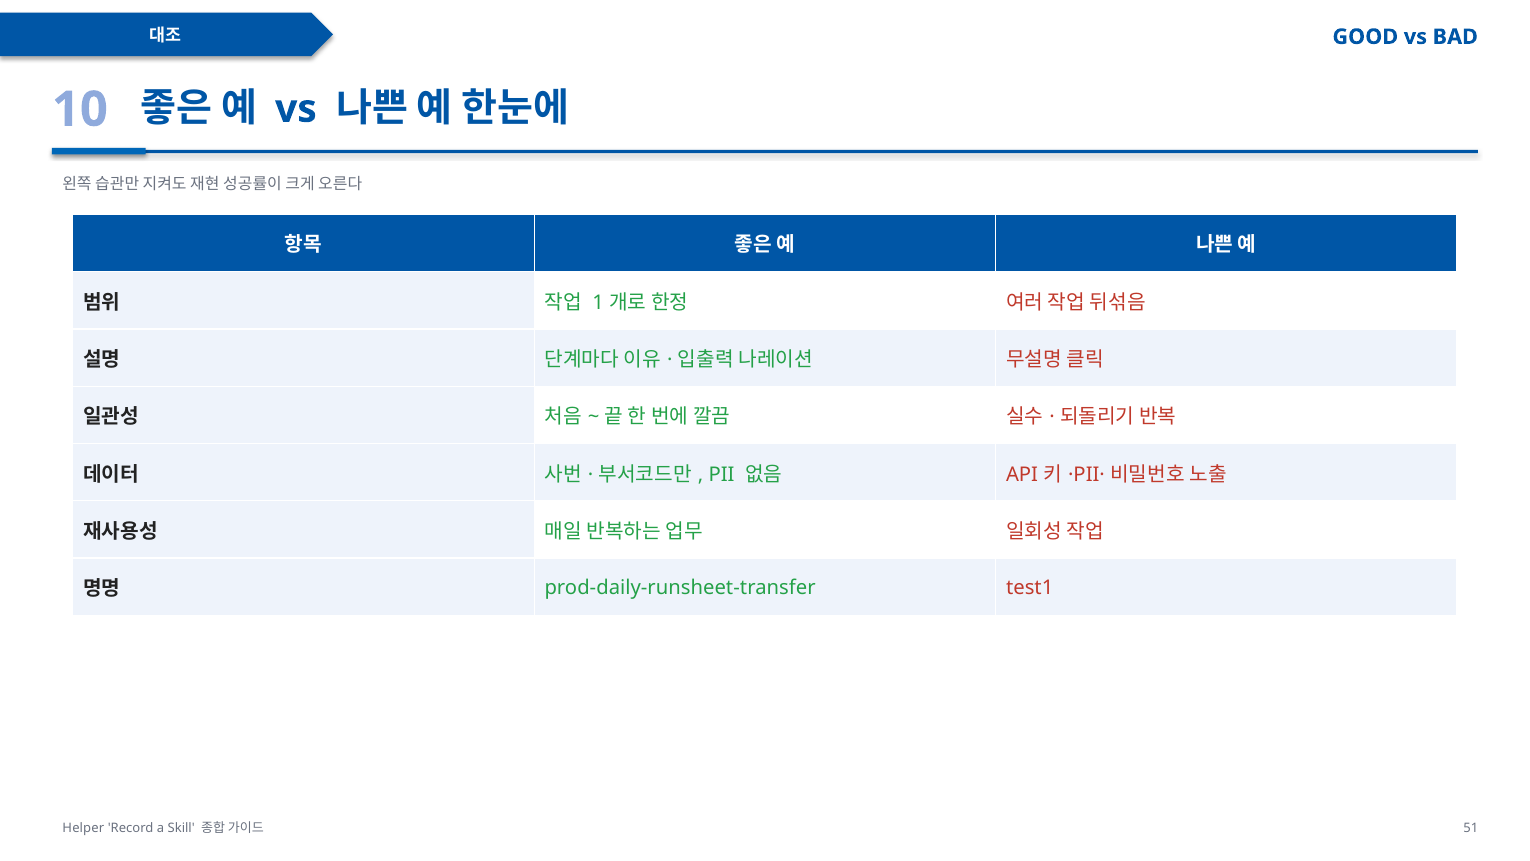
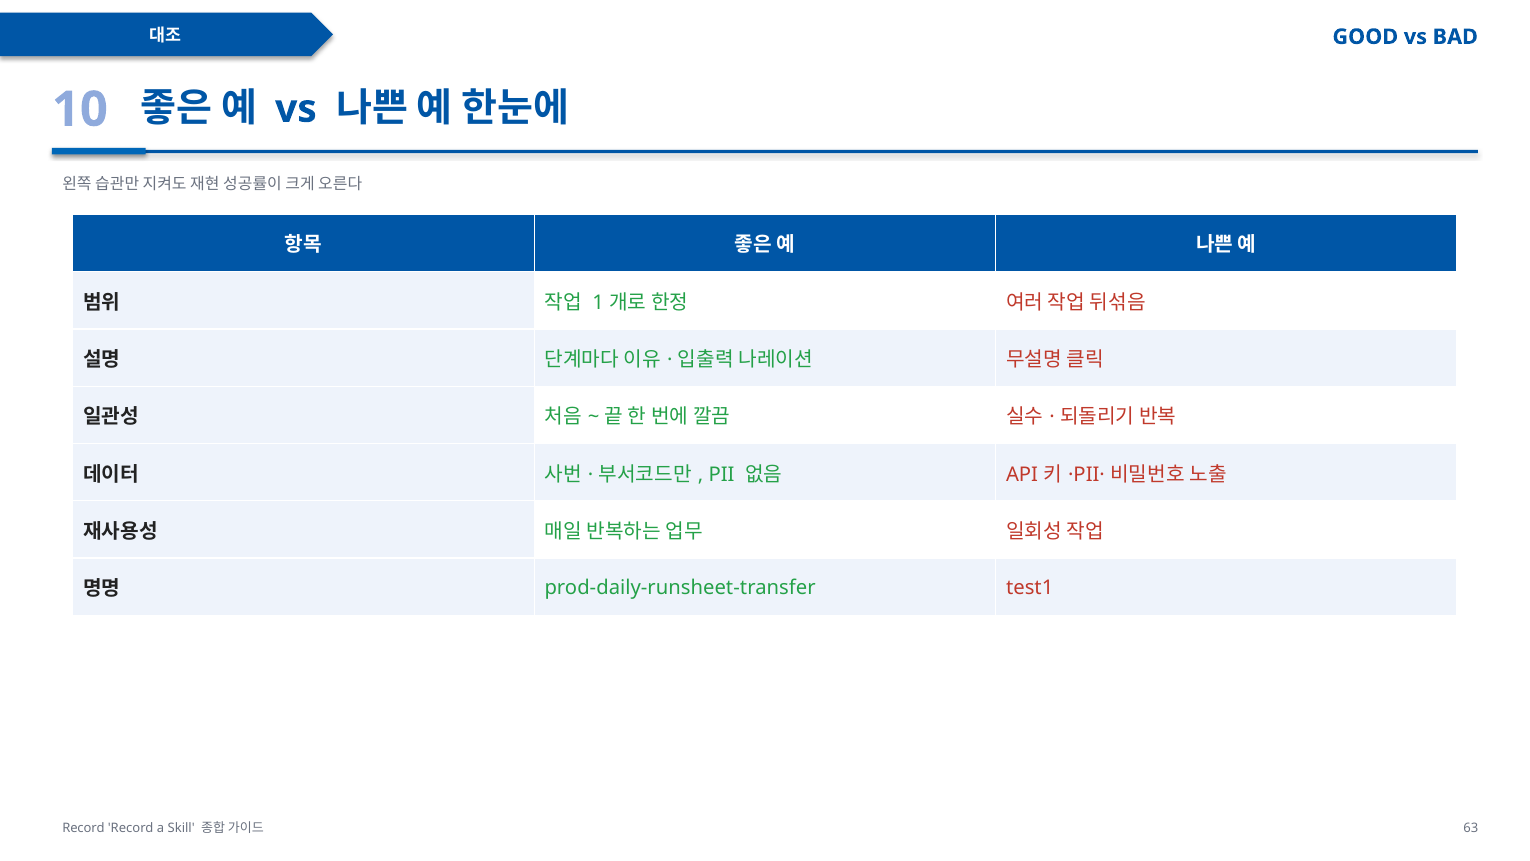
Helper at (83, 828): Helper -> Record
51: 51 -> 63
